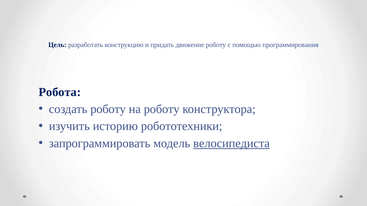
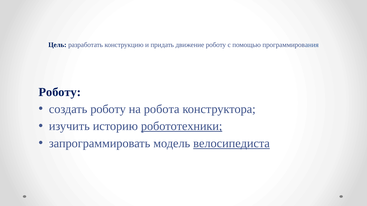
Робота at (60, 92): Робота -> Роботу
на роботу: роботу -> робота
робототехники underline: none -> present
